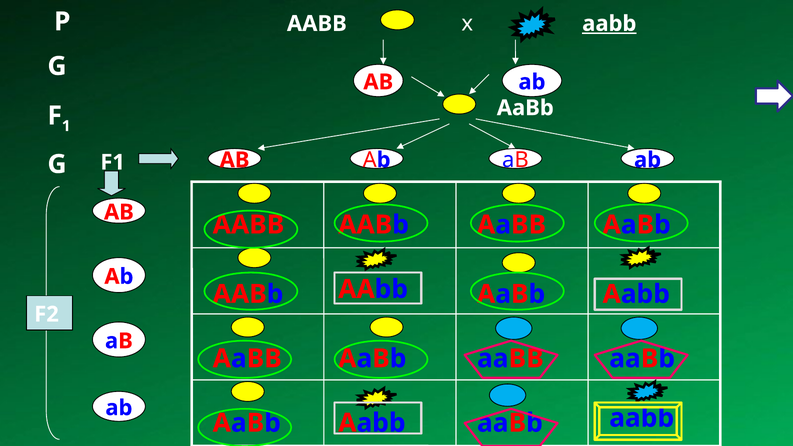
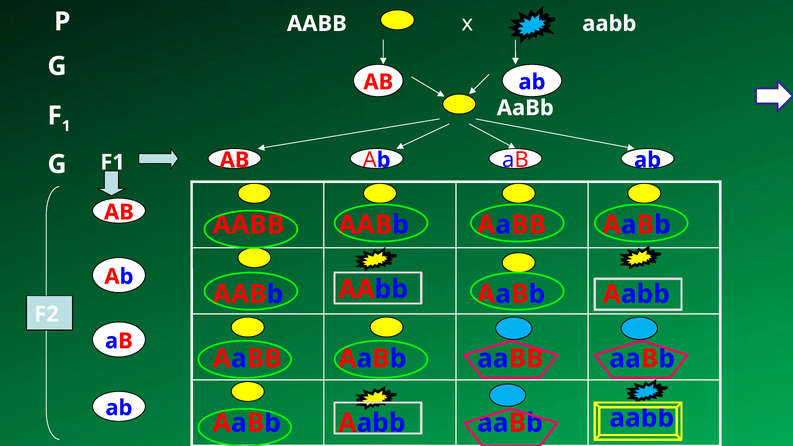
aabb at (609, 24) underline: present -> none
